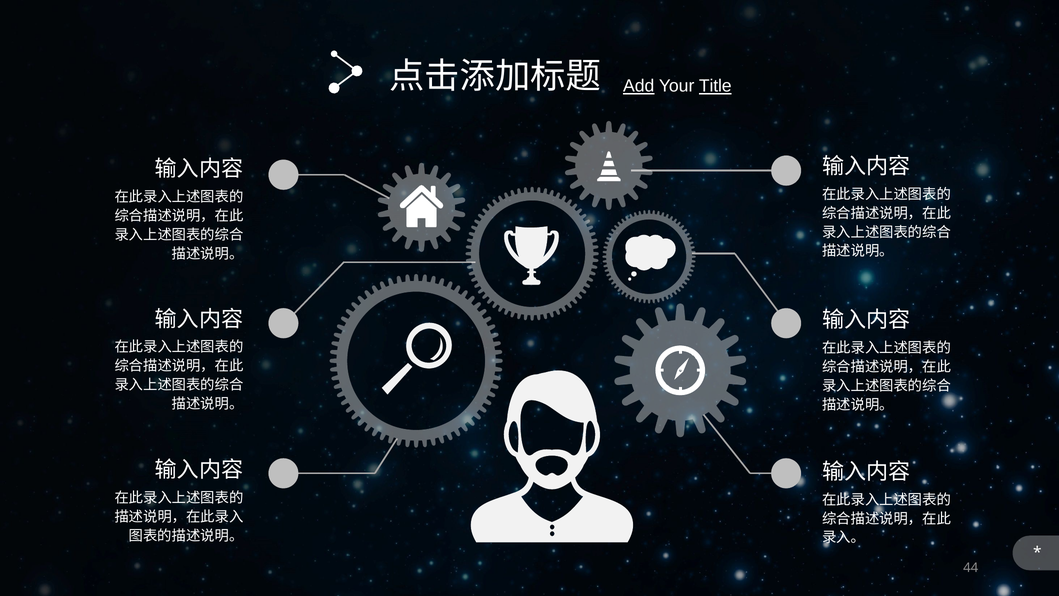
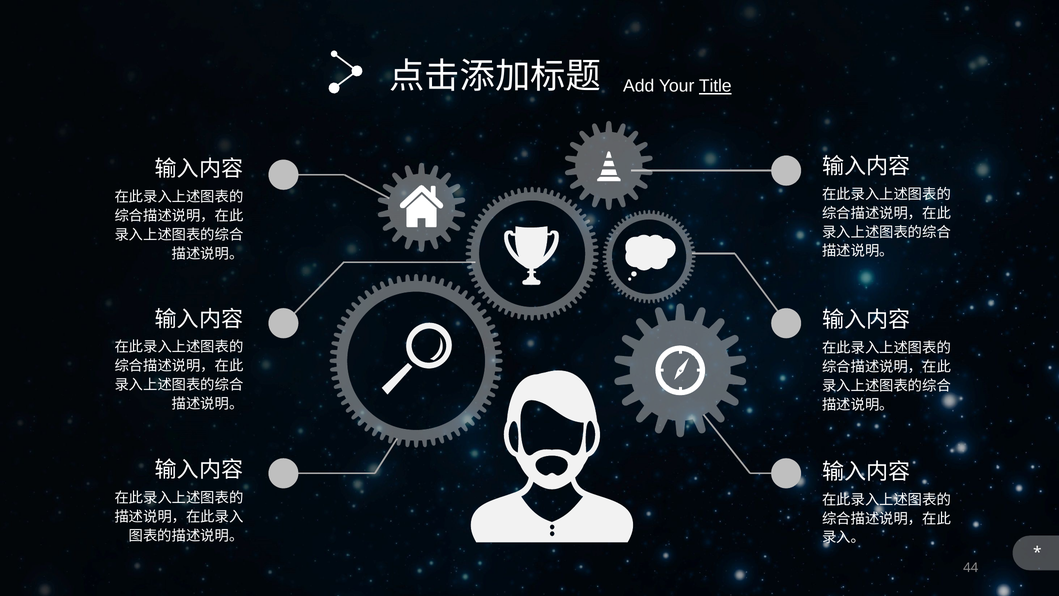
Add underline: present -> none
